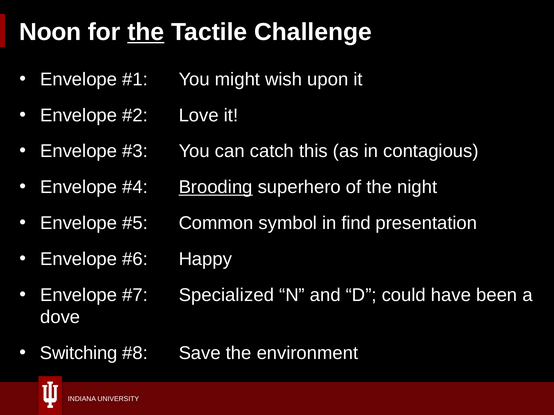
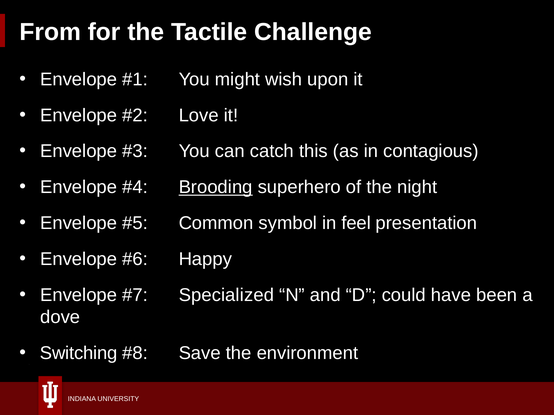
Noon: Noon -> From
the at (146, 32) underline: present -> none
find: find -> feel
